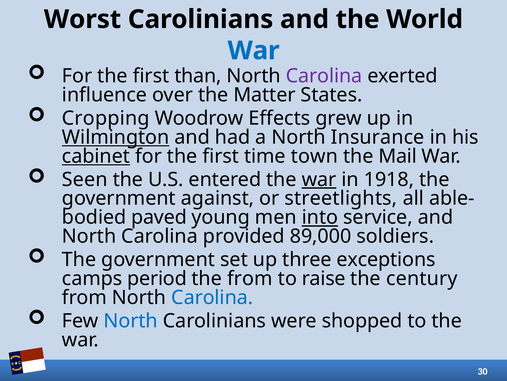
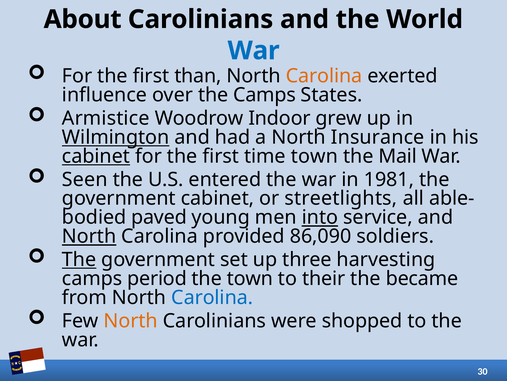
Worst: Worst -> About
Carolina at (324, 76) colour: purple -> orange
the Matter: Matter -> Camps
Cropping: Cropping -> Armistice
Effects: Effects -> Indoor
war at (319, 179) underline: present -> none
1918: 1918 -> 1981
government against: against -> cabinet
North at (89, 236) underline: none -> present
89,000: 89,000 -> 86,090
The at (79, 259) underline: none -> present
exceptions: exceptions -> harvesting
the from: from -> town
raise: raise -> their
century: century -> became
North at (131, 320) colour: blue -> orange
